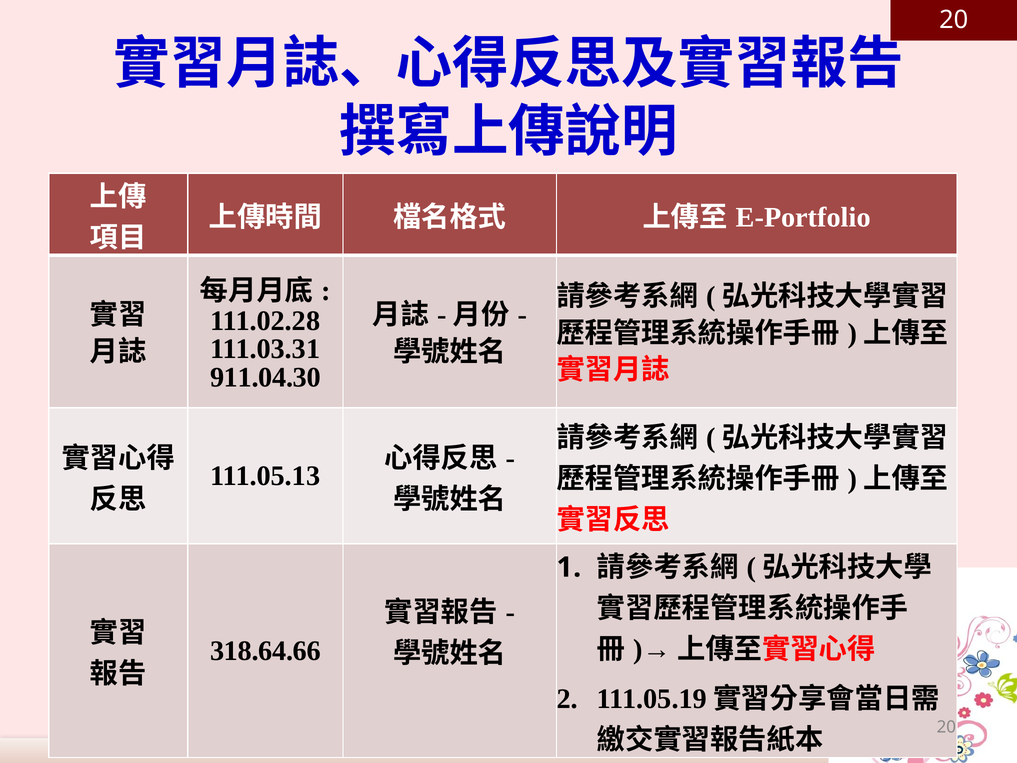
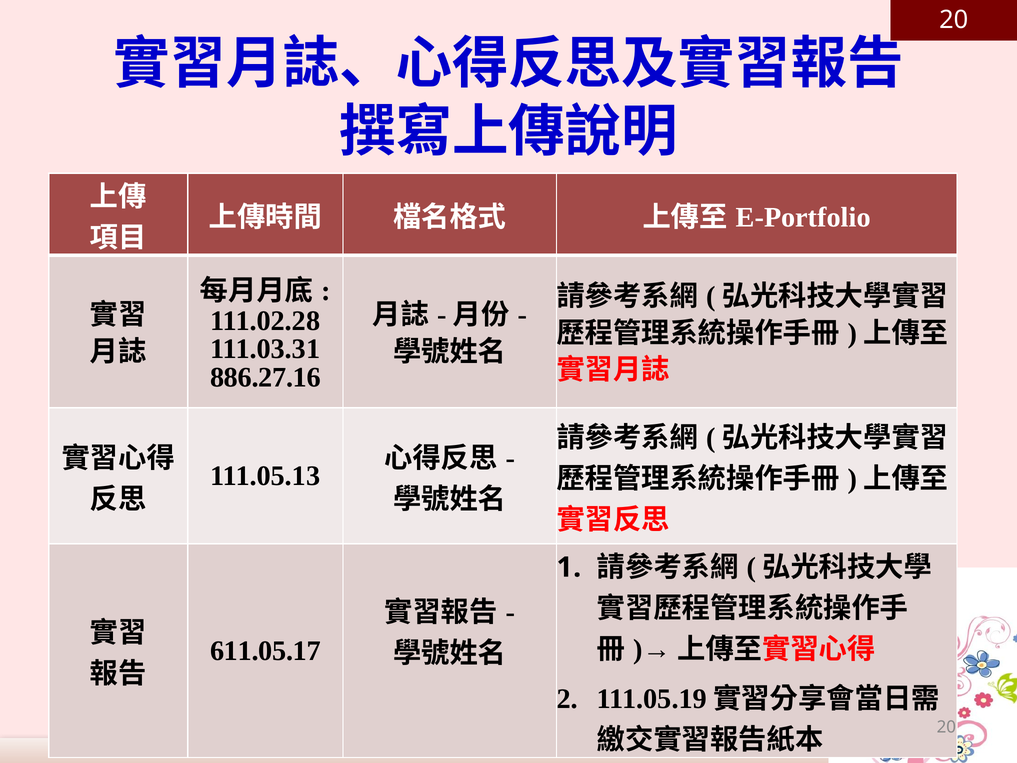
911.04.30: 911.04.30 -> 886.27.16
318.64.66: 318.64.66 -> 611.05.17
